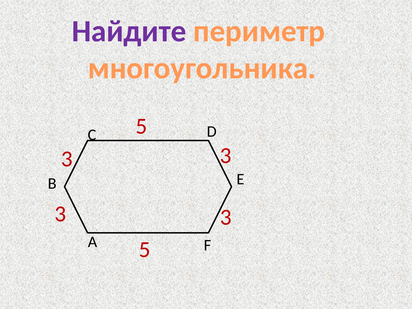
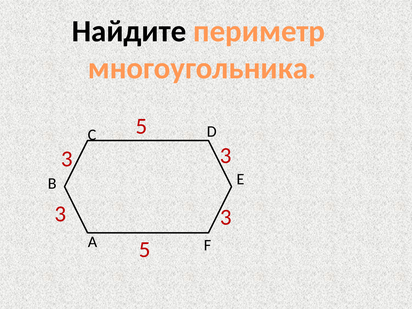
Найдите colour: purple -> black
